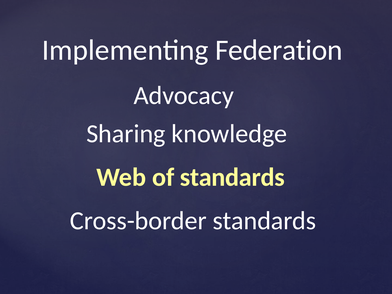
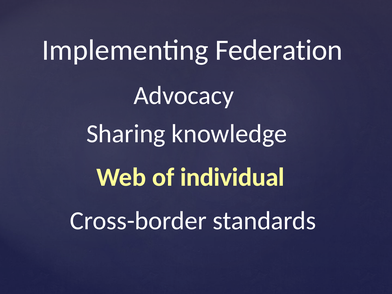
of standards: standards -> individual
